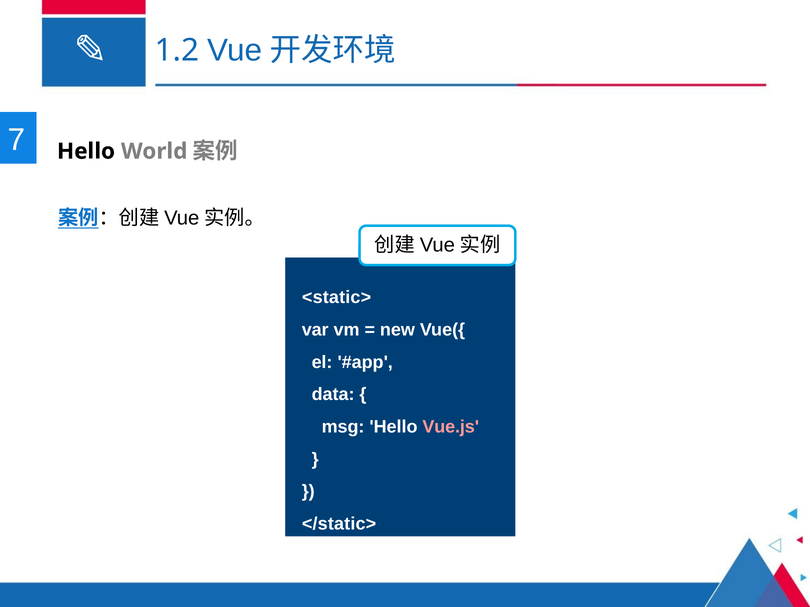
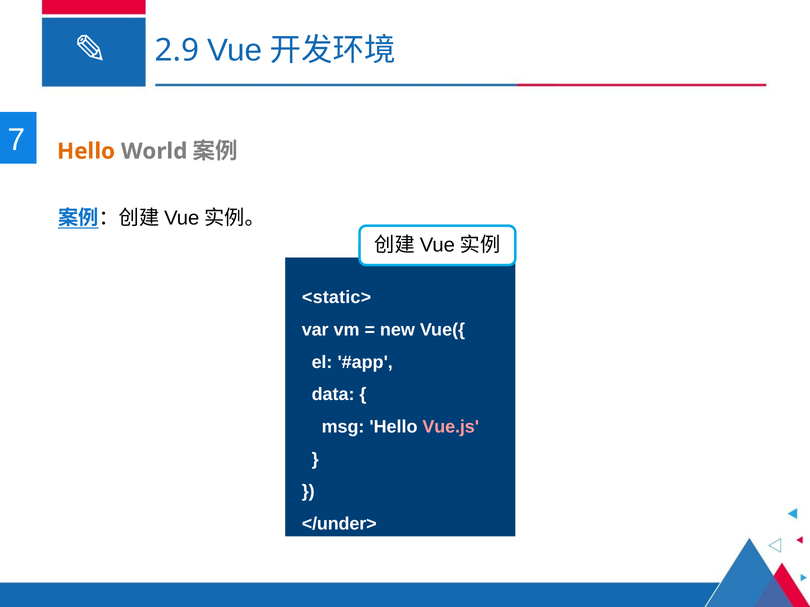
1.2: 1.2 -> 2.9
Hello at (86, 151) colour: black -> orange
</static>: </static> -> </under>
